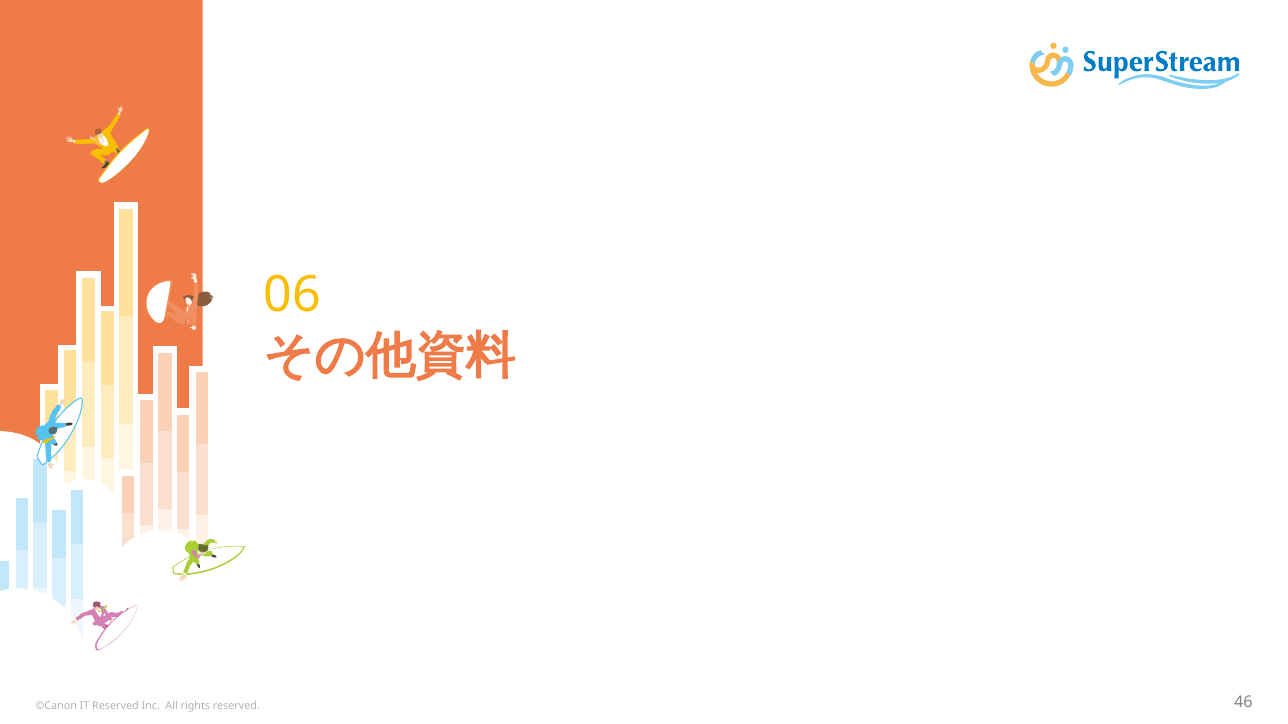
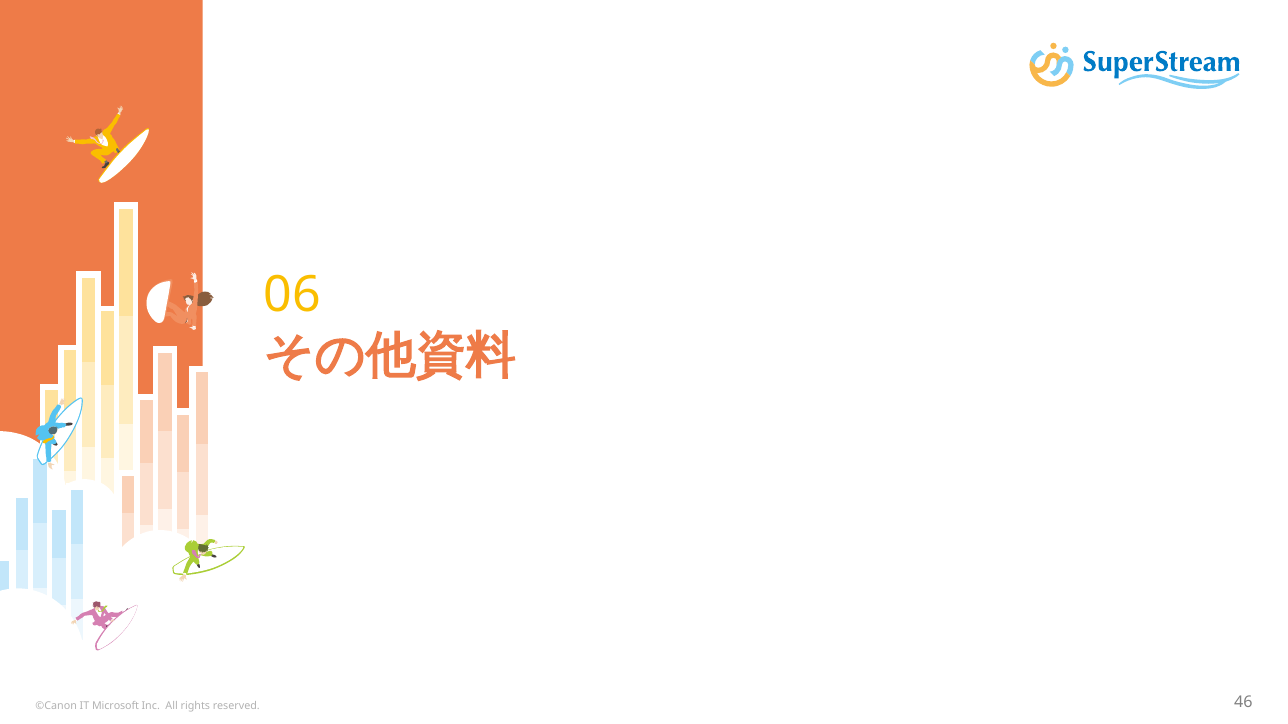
IT Reserved: Reserved -> Microsoft
